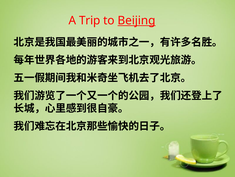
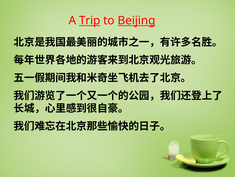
Trip underline: none -> present
